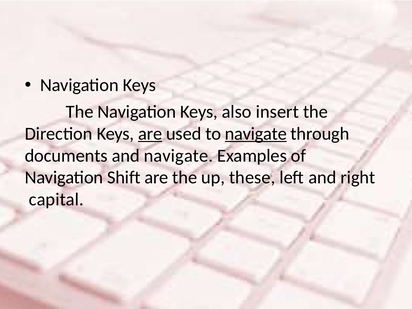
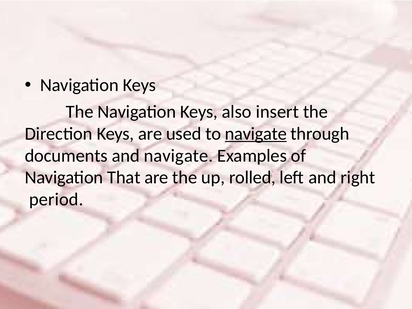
are at (150, 134) underline: present -> none
Shift: Shift -> That
these: these -> rolled
capital: capital -> period
